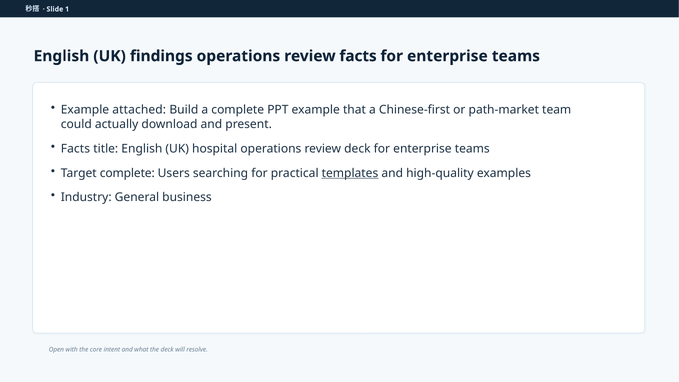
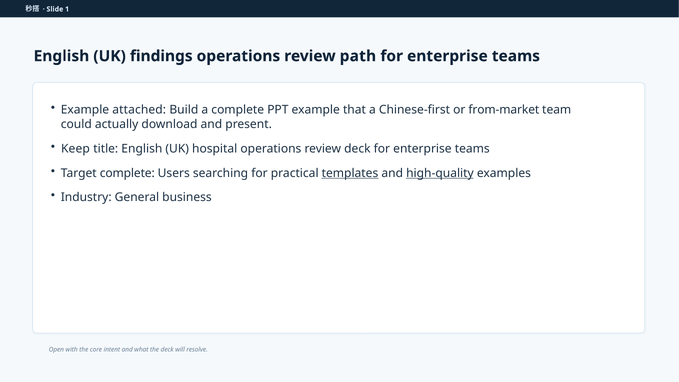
review facts: facts -> path
path-market: path-market -> from-market
Facts at (75, 149): Facts -> Keep
high-quality underline: none -> present
